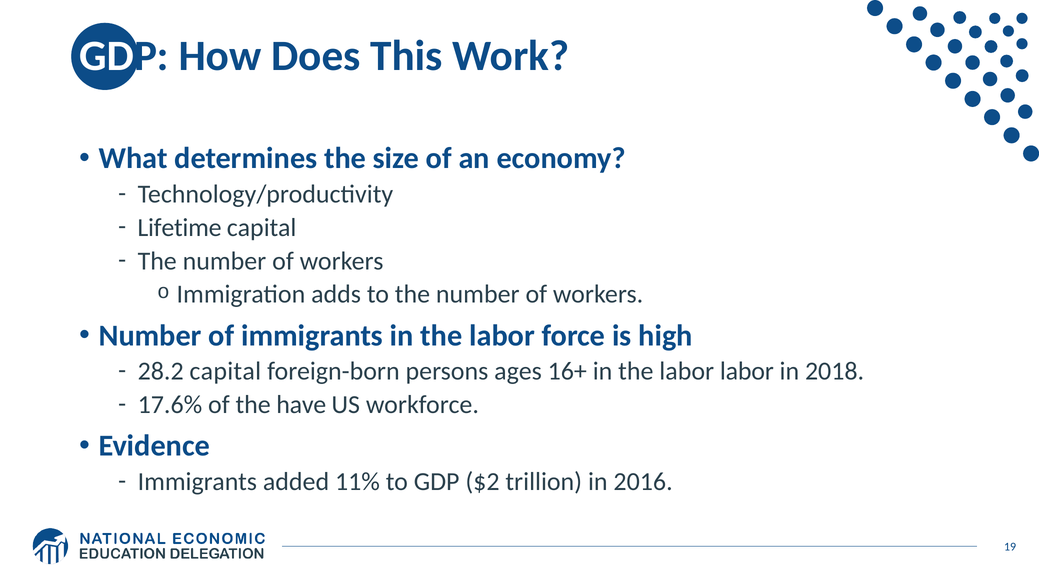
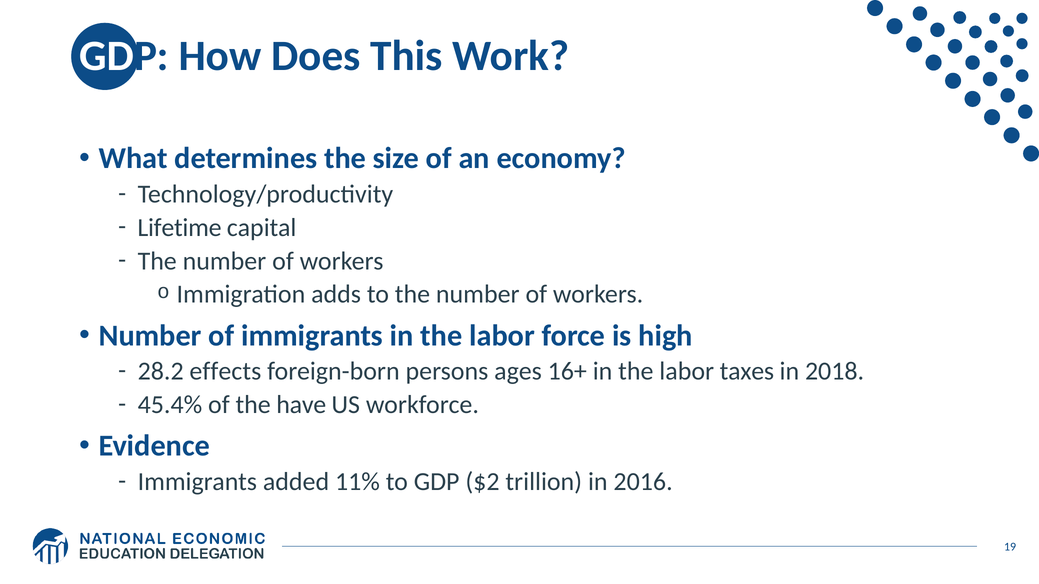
28.2 capital: capital -> effects
labor labor: labor -> taxes
17.6%: 17.6% -> 45.4%
